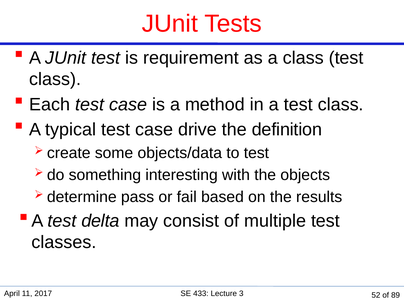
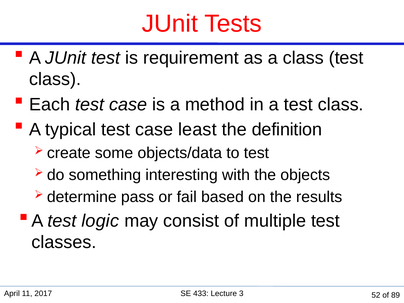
drive: drive -> least
delta: delta -> logic
